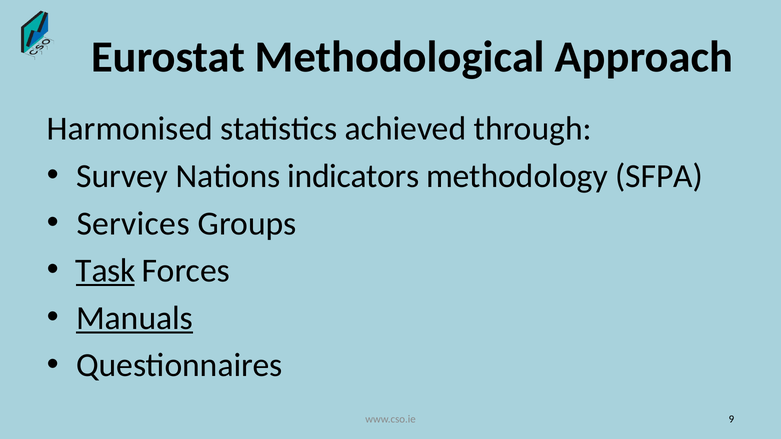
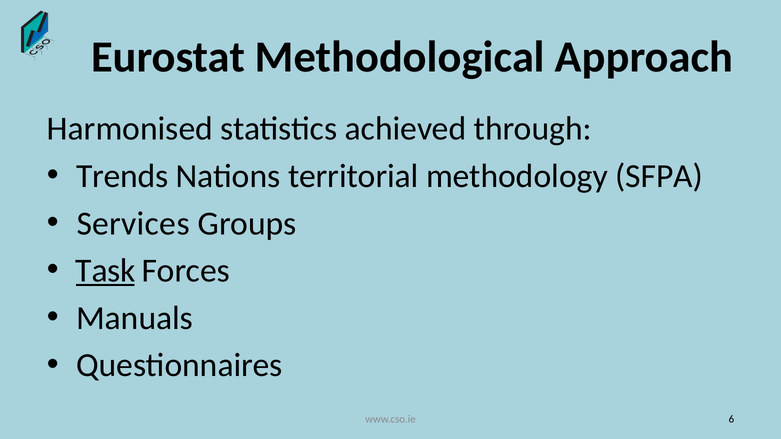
Survey: Survey -> Trends
indicators: indicators -> territorial
Manuals underline: present -> none
9: 9 -> 6
